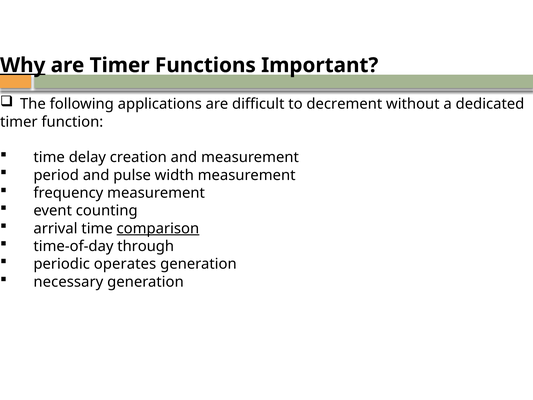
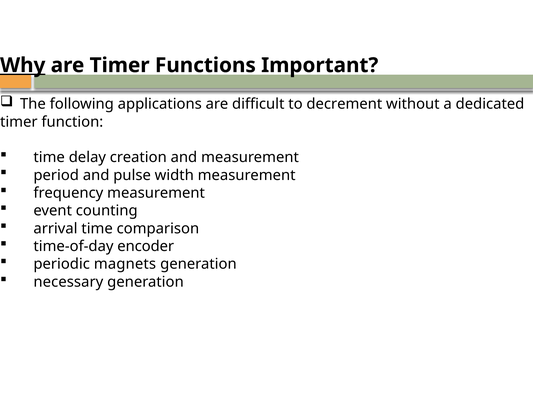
comparison underline: present -> none
through: through -> encoder
operates: operates -> magnets
